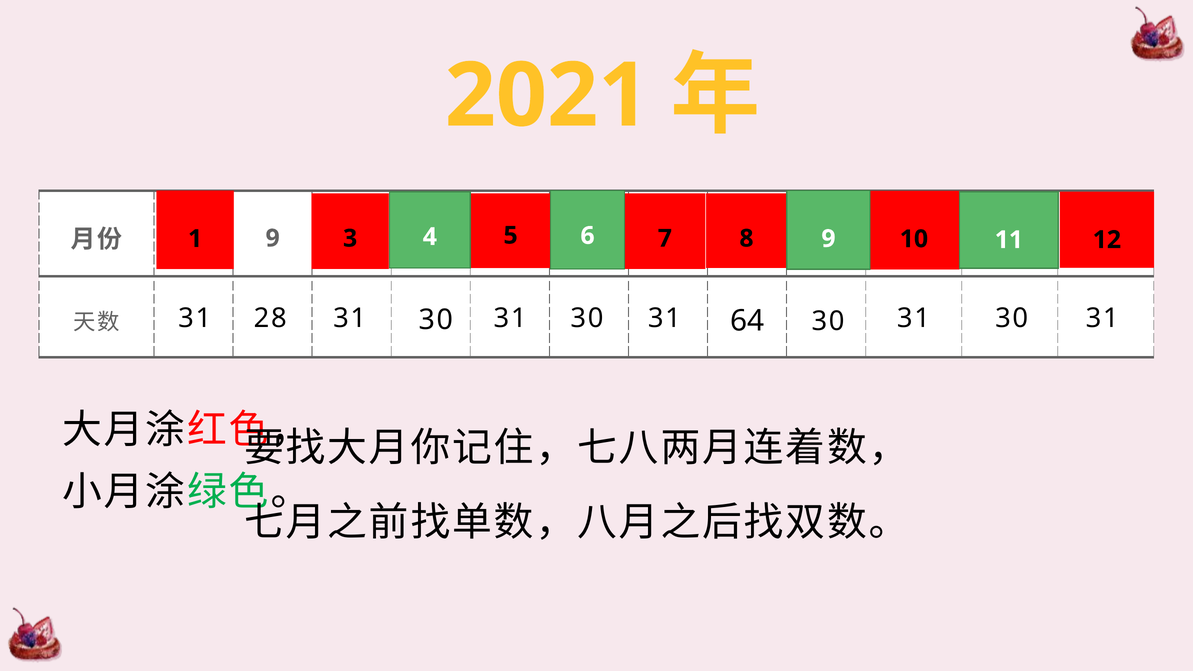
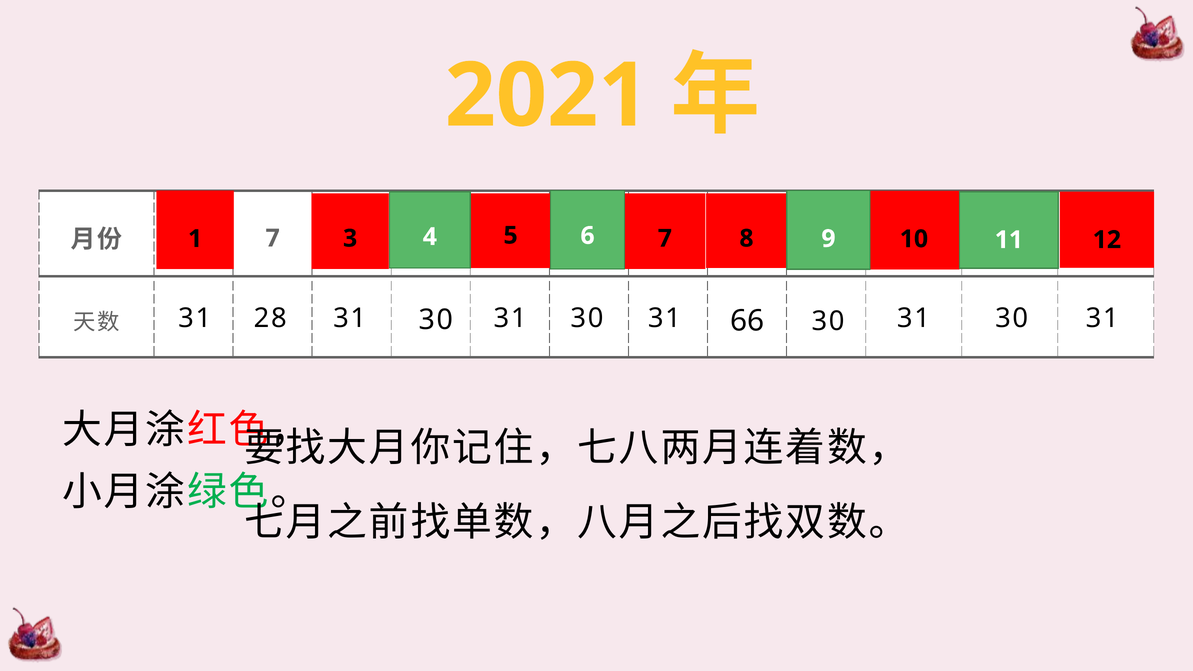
9 at (273, 238): 9 -> 7
64: 64 -> 66
